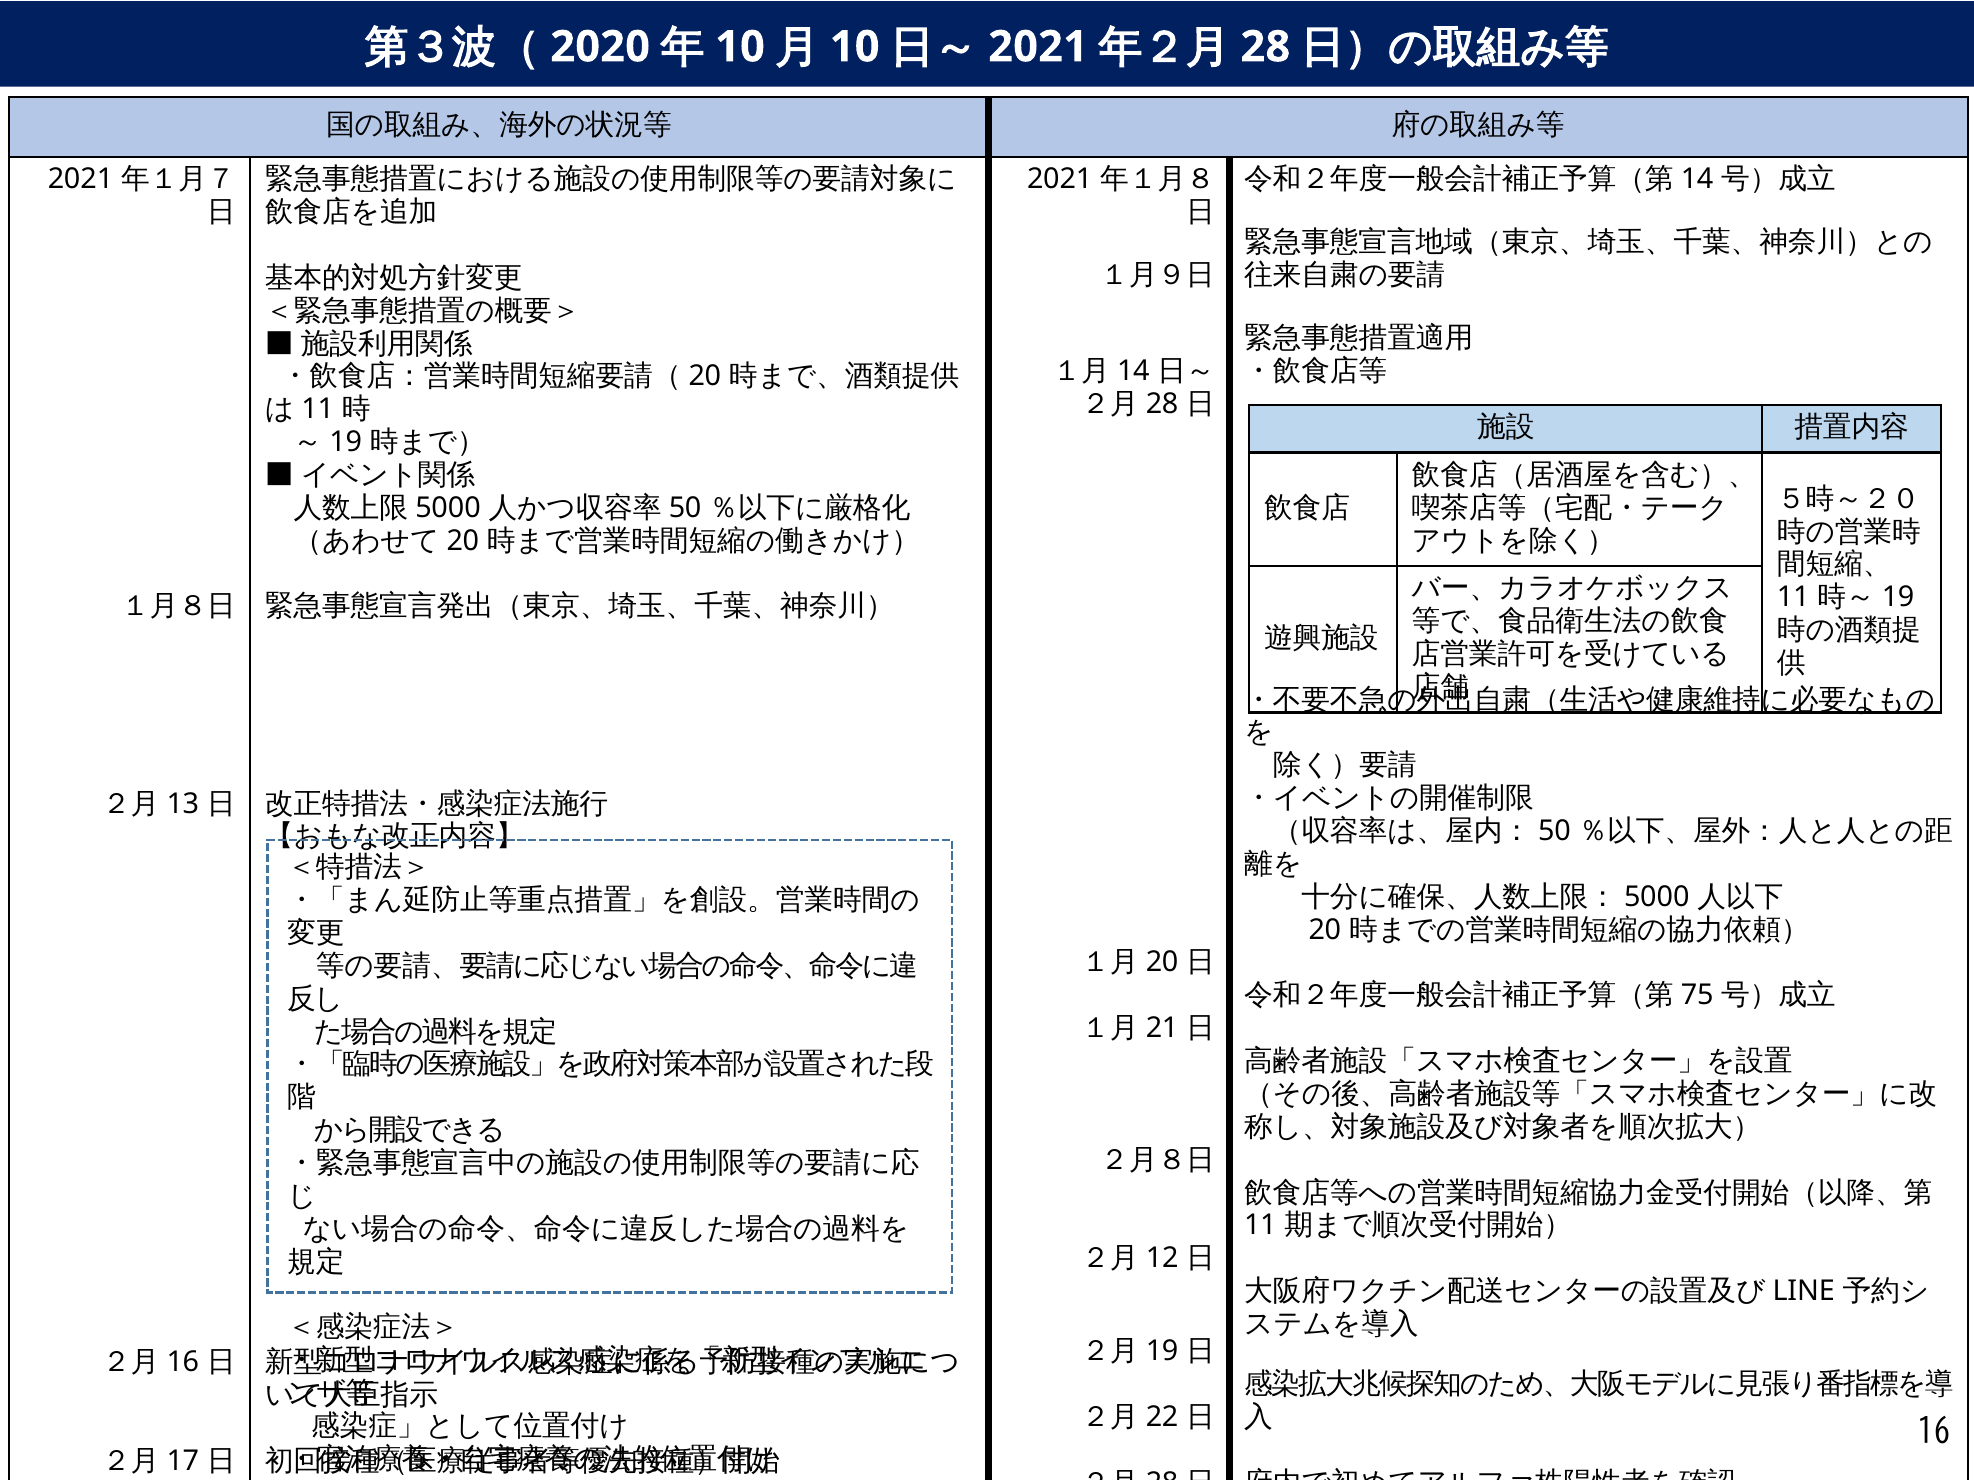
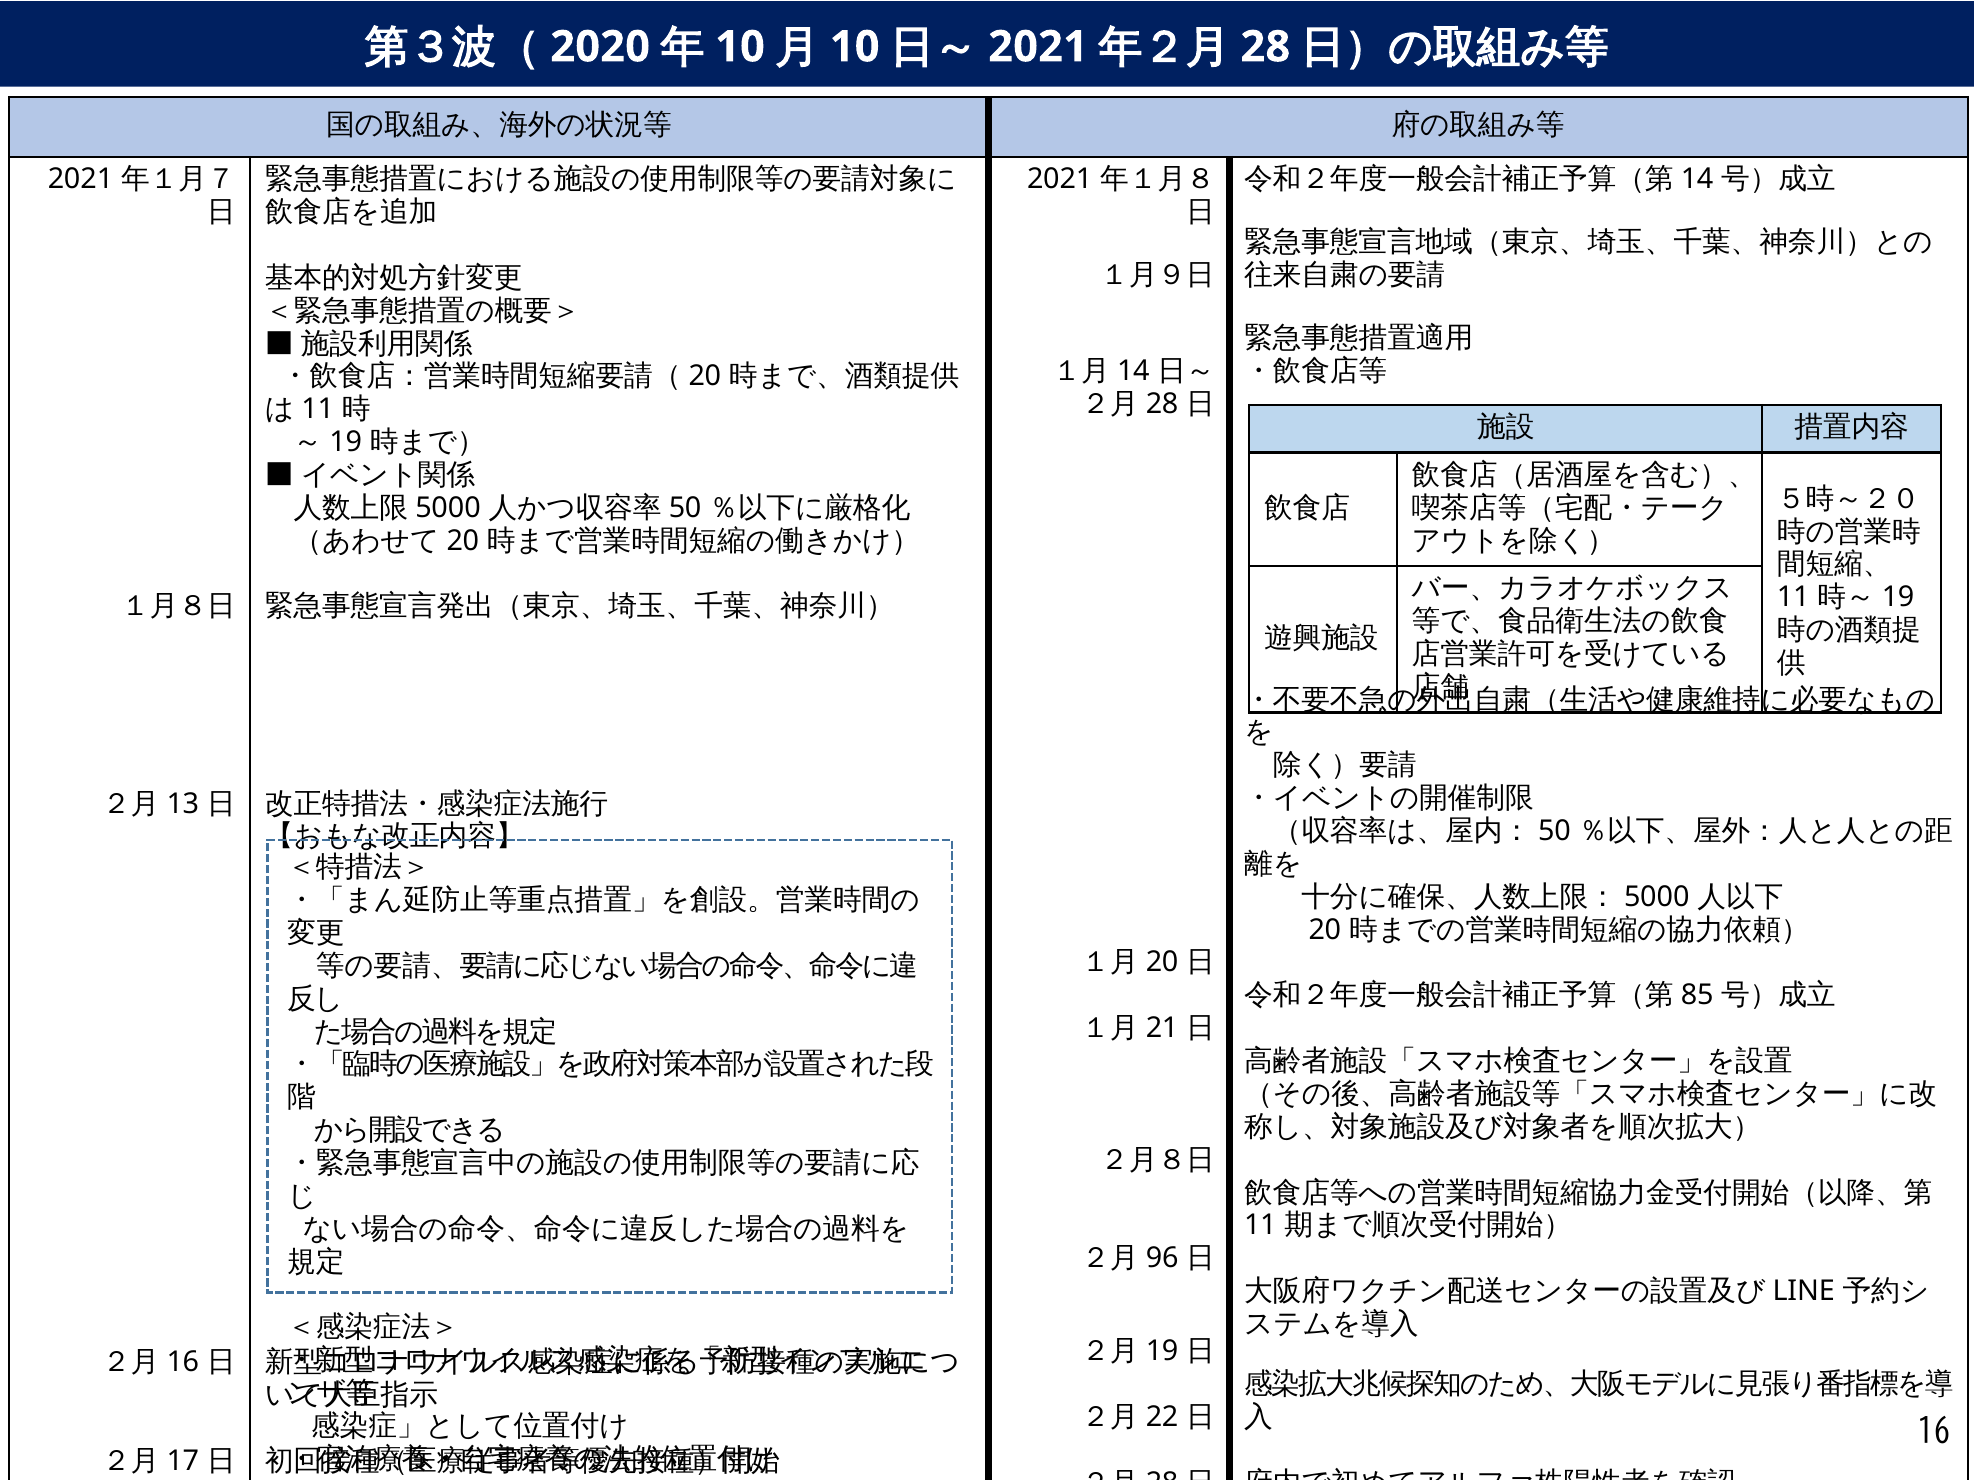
75: 75 -> 85
12: 12 -> 96
